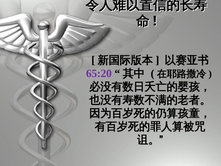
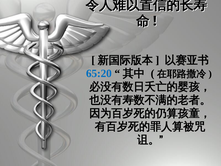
65:20 colour: purple -> blue
